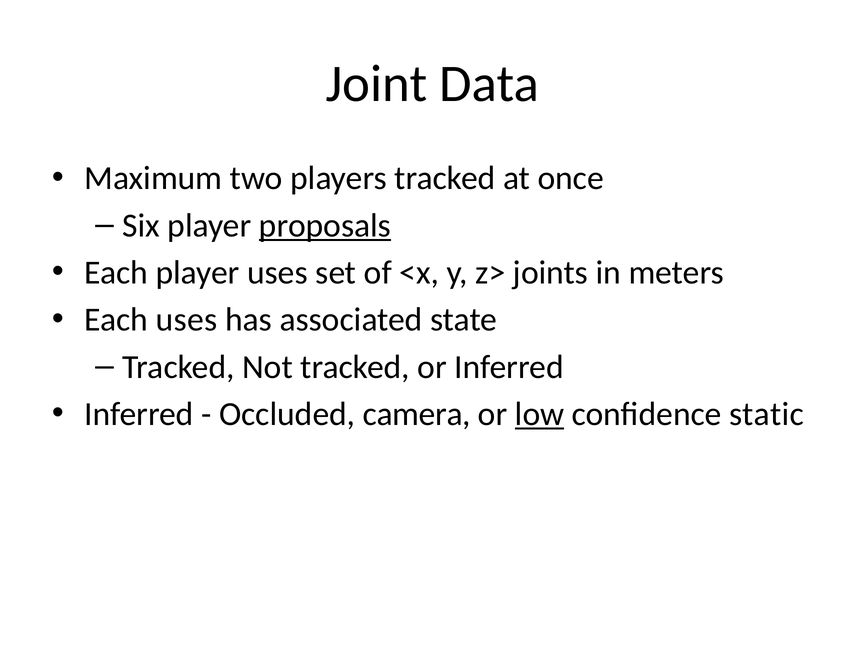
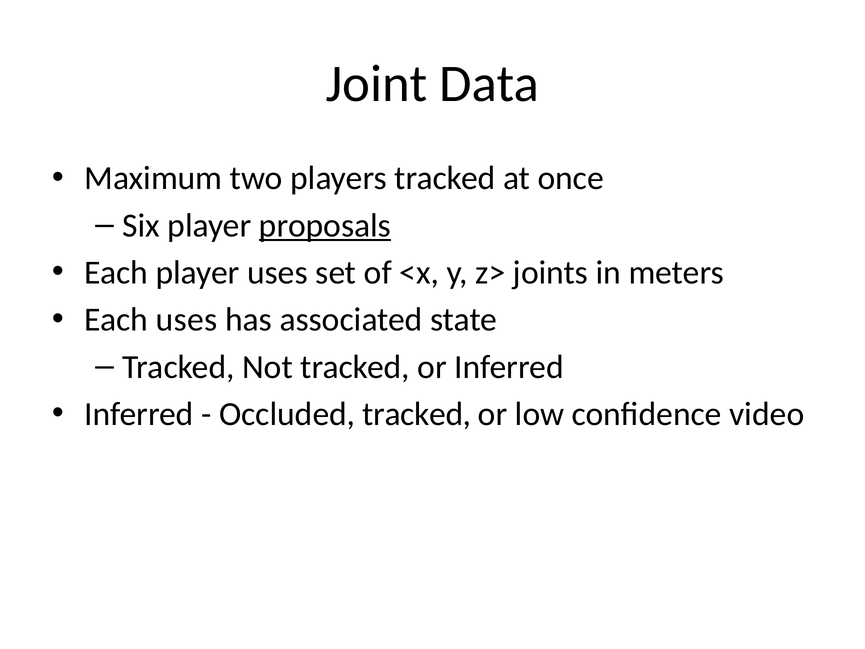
Occluded camera: camera -> tracked
low underline: present -> none
static: static -> video
